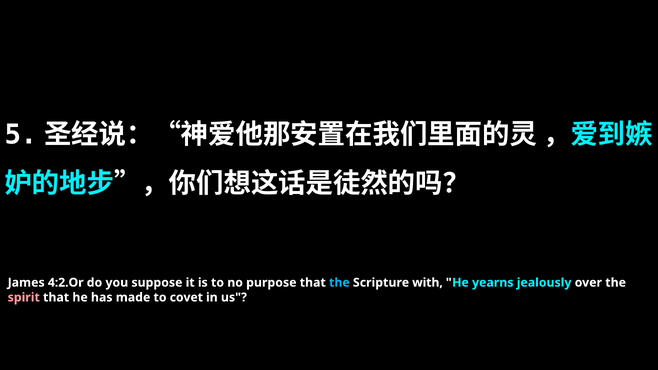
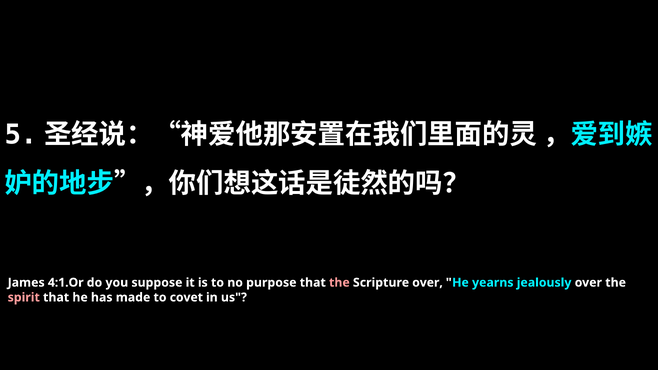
4:2.Or: 4:2.Or -> 4:1.Or
the at (339, 283) colour: light blue -> pink
Scripture with: with -> over
